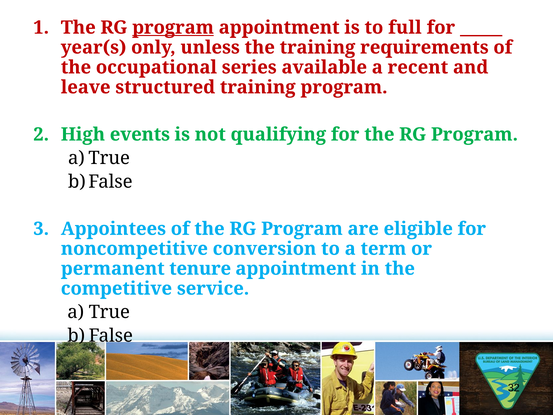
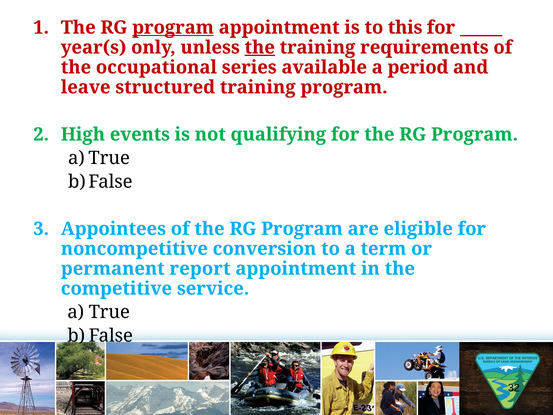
full: full -> this
the at (260, 47) underline: none -> present
recent: recent -> period
tenure: tenure -> report
